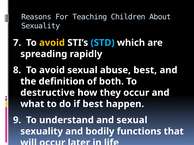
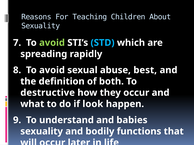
avoid at (52, 43) colour: yellow -> light green
if best: best -> look
and sexual: sexual -> babies
